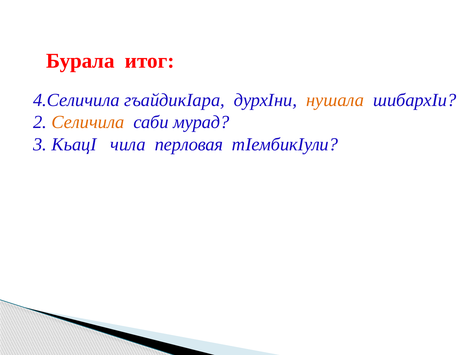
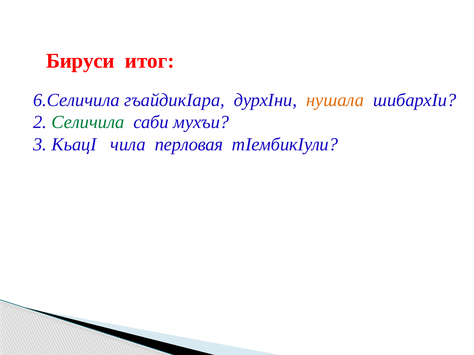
Бурала: Бурала -> Бируси
4.Селичила: 4.Селичила -> 6.Селичила
Селичила colour: orange -> green
мурад: мурад -> мухъи
